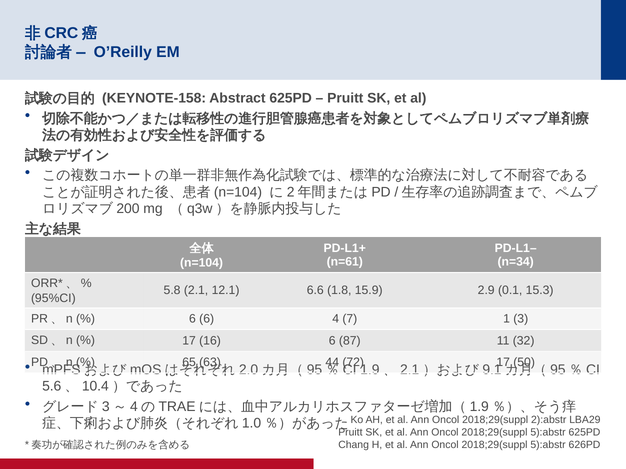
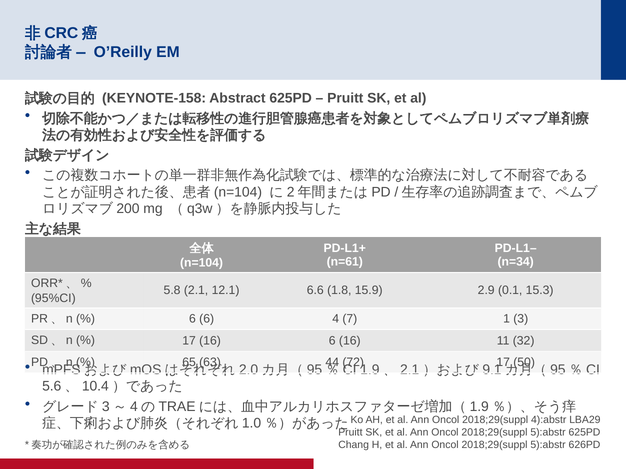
6 87: 87 -> 16
2):abstr: 2):abstr -> 4):abstr
